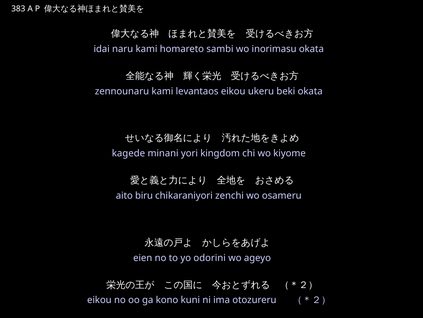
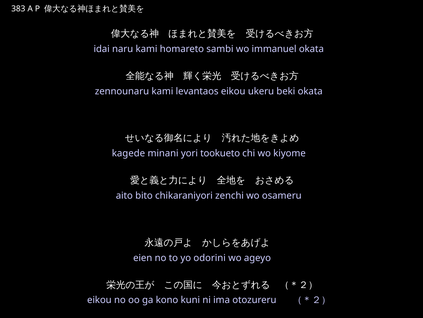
inorimasu: inorimasu -> immanuel
kingdom: kingdom -> tookueto
biru: biru -> bito
